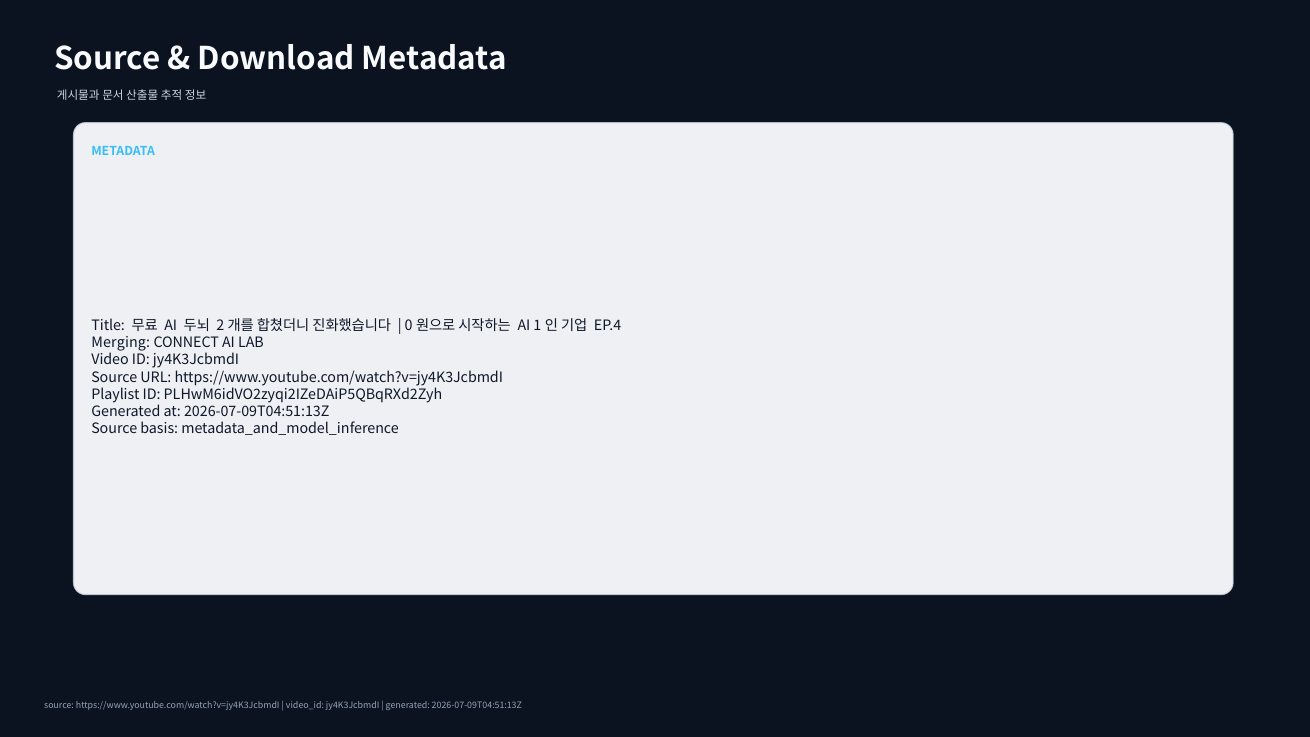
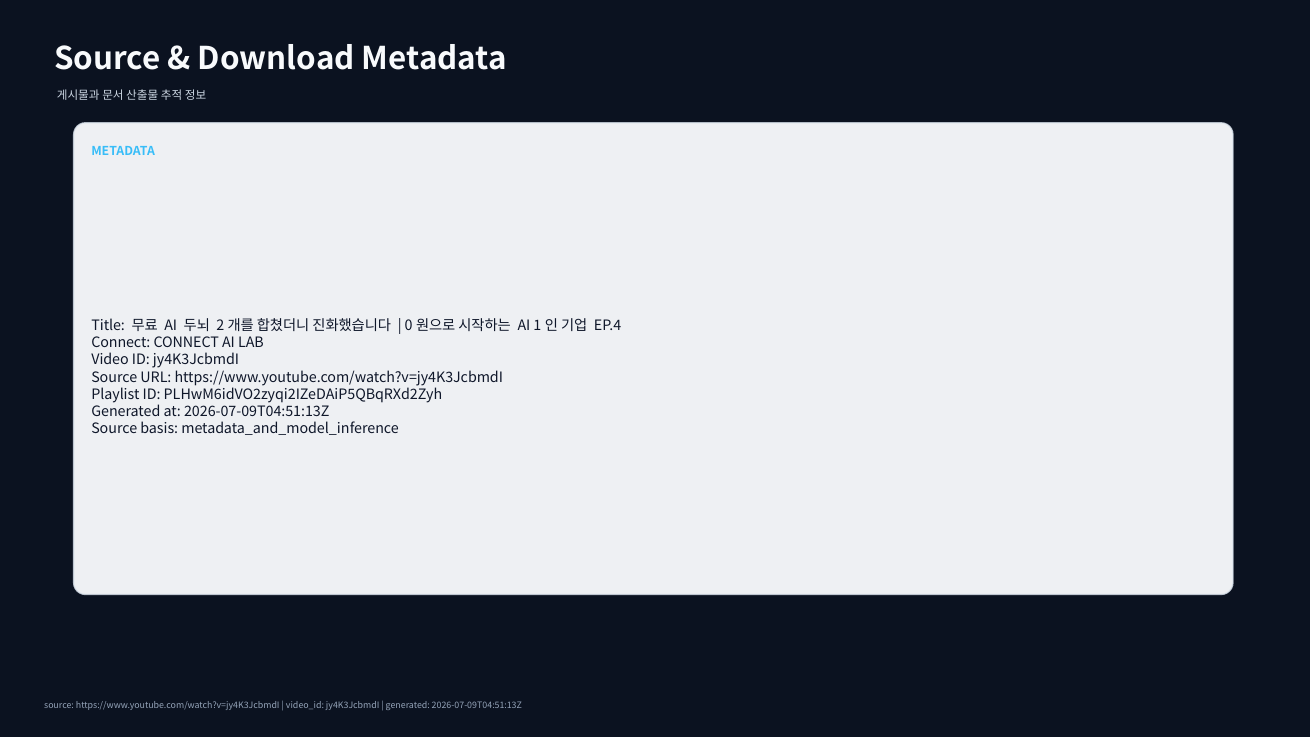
Merging at (121, 343): Merging -> Connect
